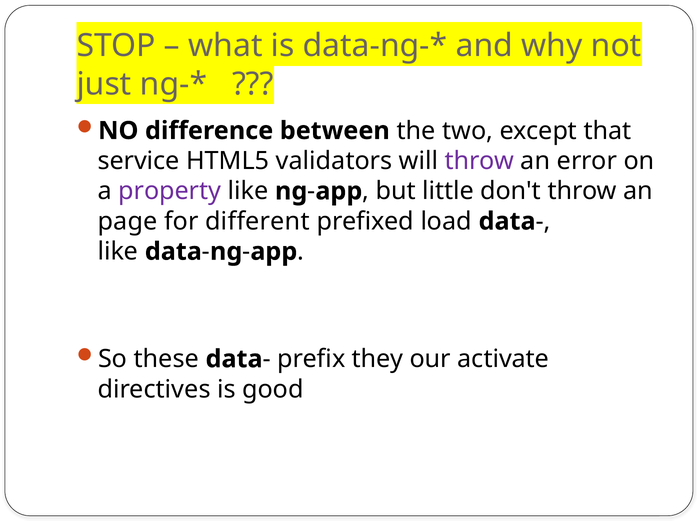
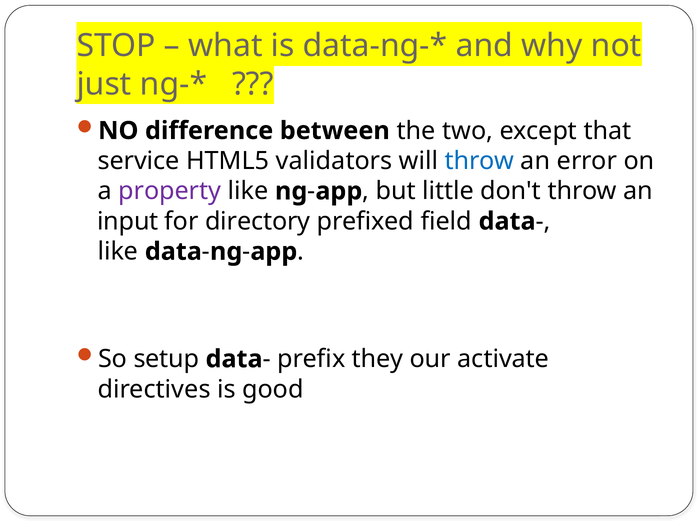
throw at (479, 161) colour: purple -> blue
page: page -> input
different: different -> directory
load: load -> field
these: these -> setup
